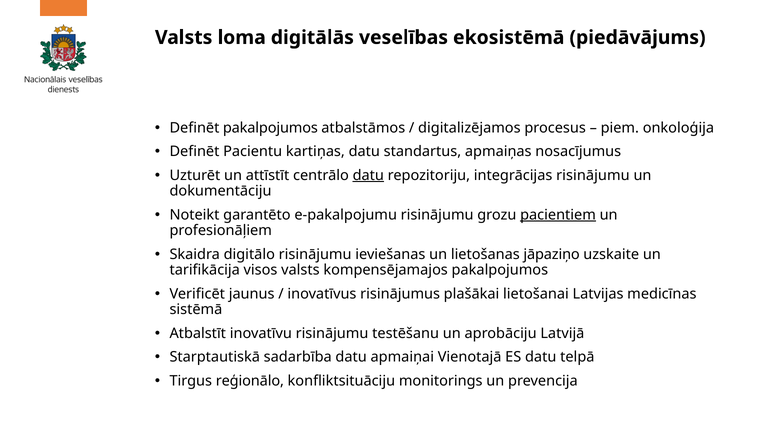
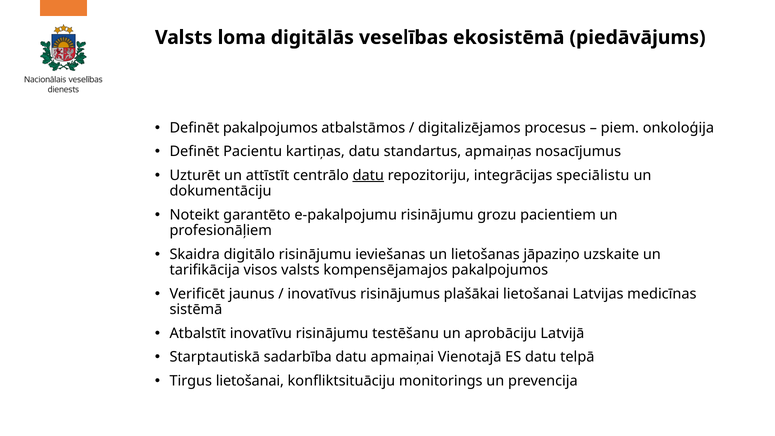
integrācijas risinājumu: risinājumu -> speciālistu
pacientiem underline: present -> none
Tirgus reģionālo: reģionālo -> lietošanai
